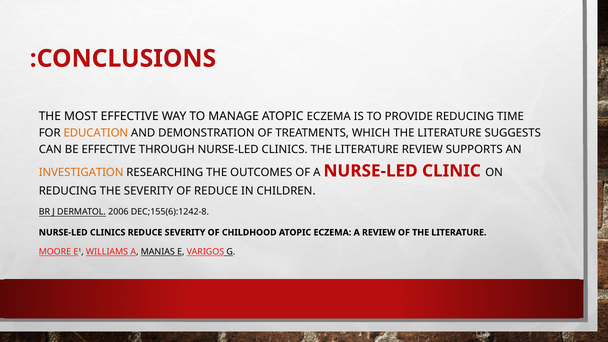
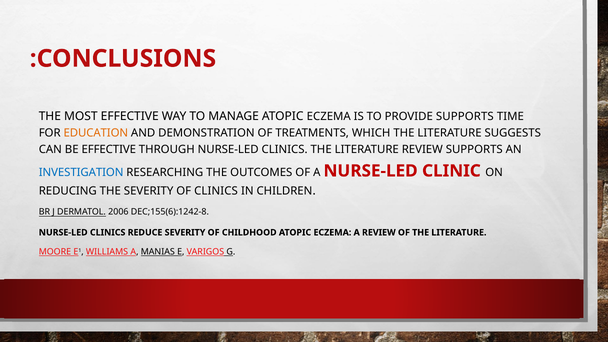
PROVIDE REDUCING: REDUCING -> SUPPORTS
INVESTIGATION colour: orange -> blue
OF REDUCE: REDUCE -> CLINICS
